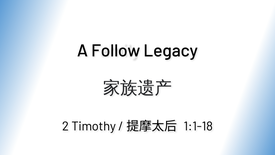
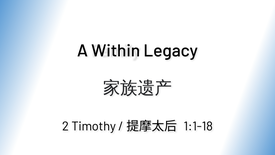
Follow: Follow -> Within
